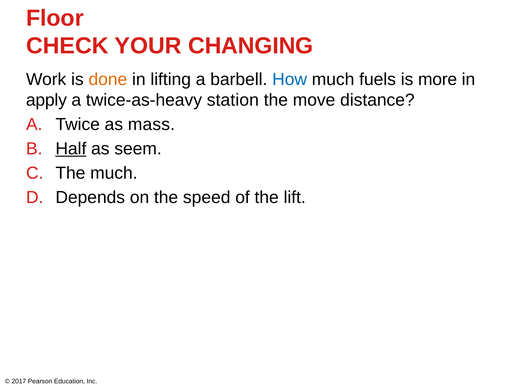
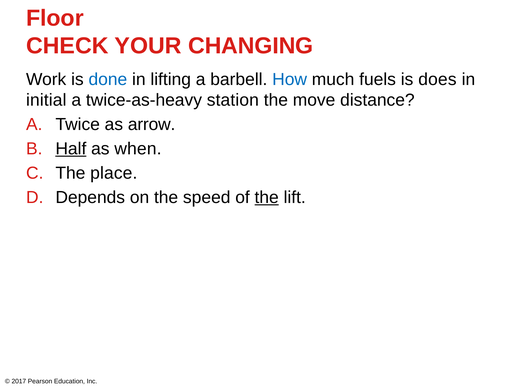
done colour: orange -> blue
more: more -> does
apply: apply -> initial
mass: mass -> arrow
seem: seem -> when
The much: much -> place
the at (267, 198) underline: none -> present
